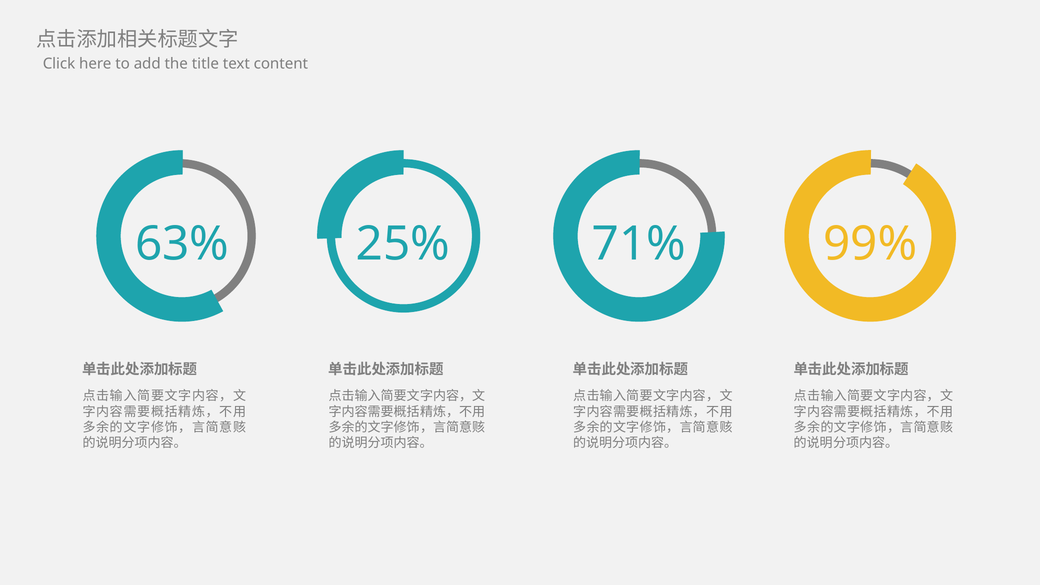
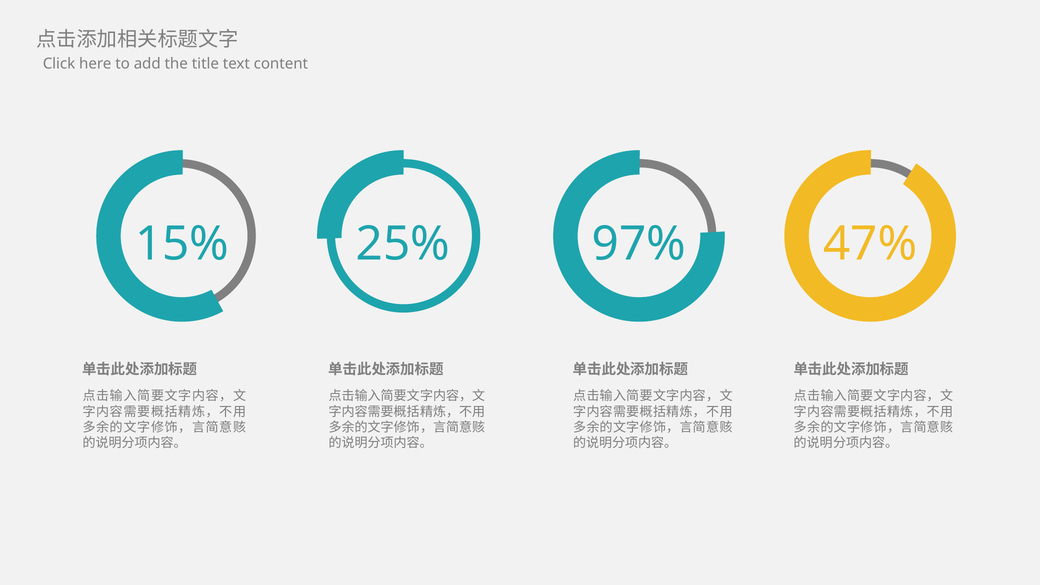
63%: 63% -> 15%
71%: 71% -> 97%
99%: 99% -> 47%
